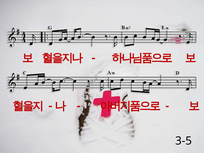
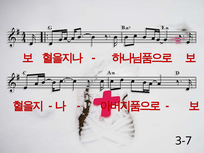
3-5: 3-5 -> 3-7
